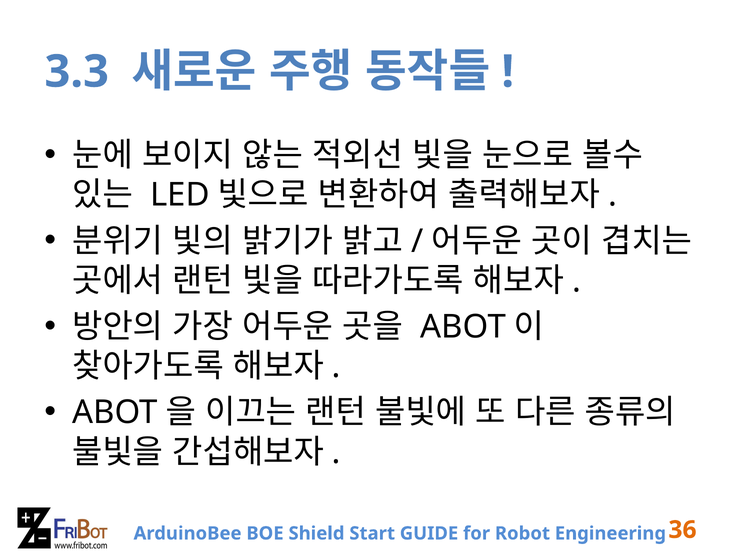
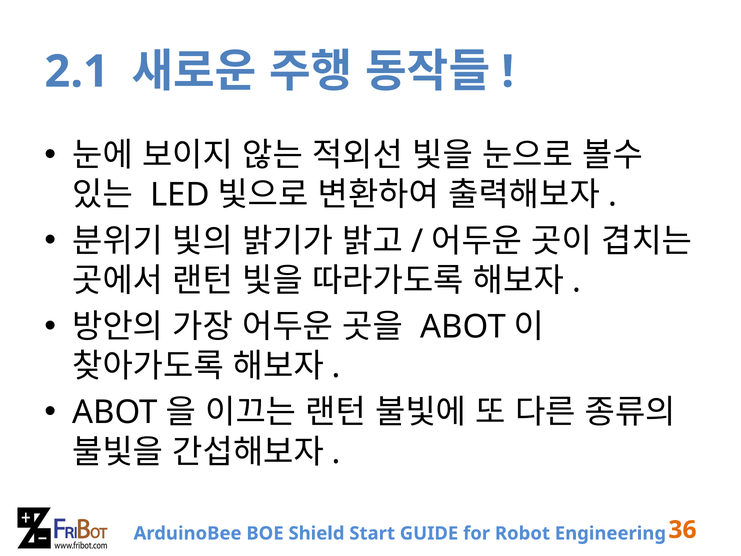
3.3: 3.3 -> 2.1
